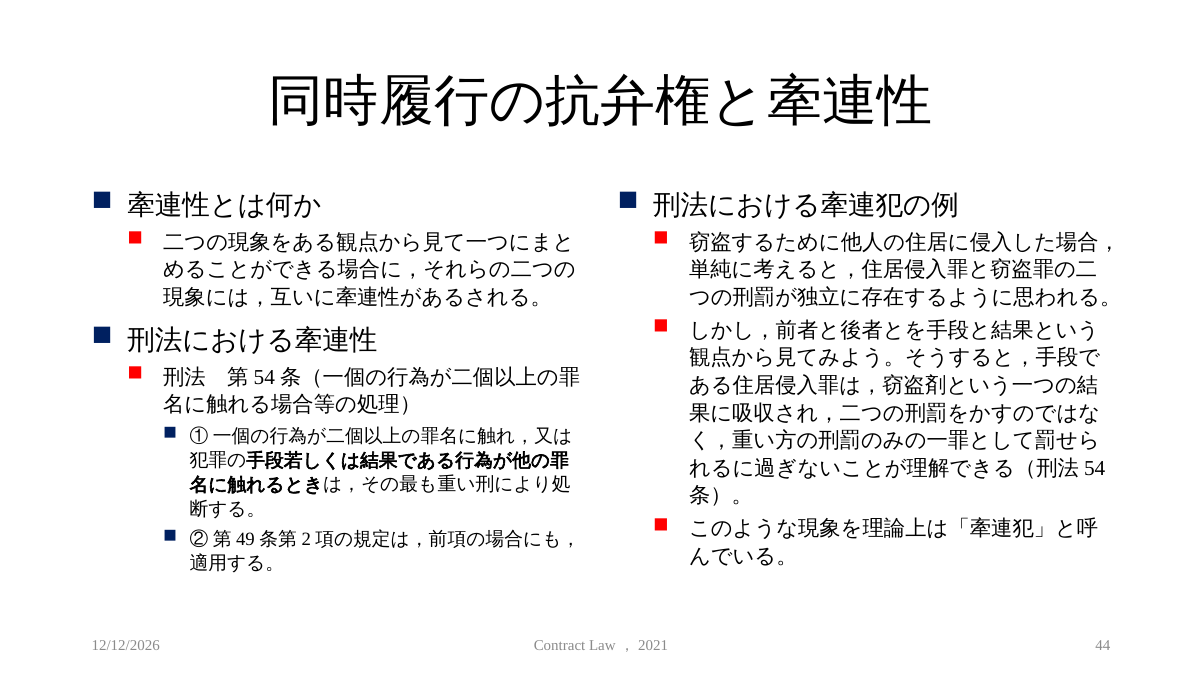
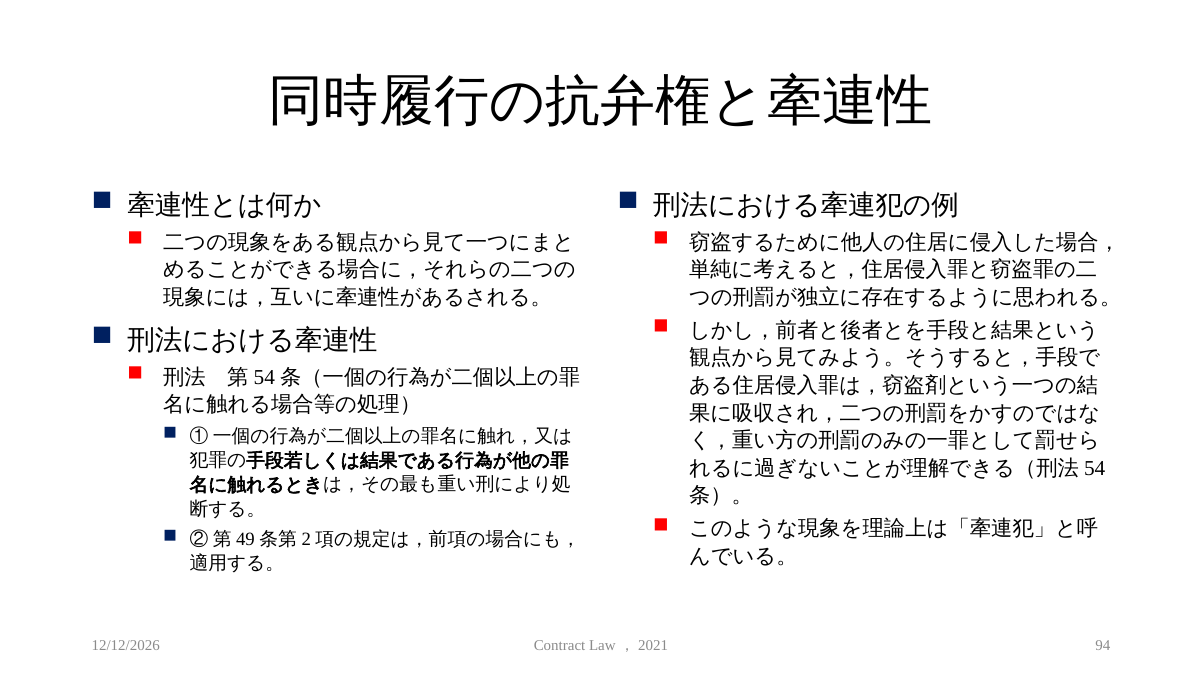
44: 44 -> 94
